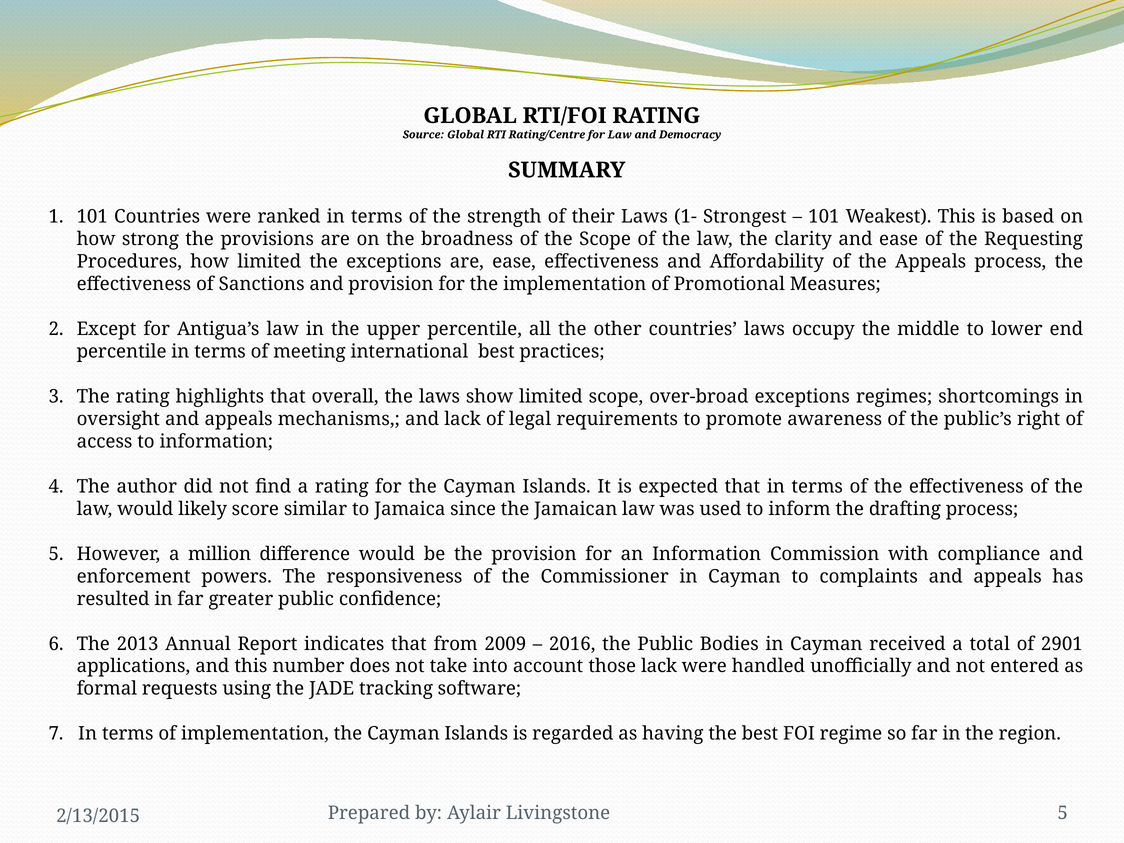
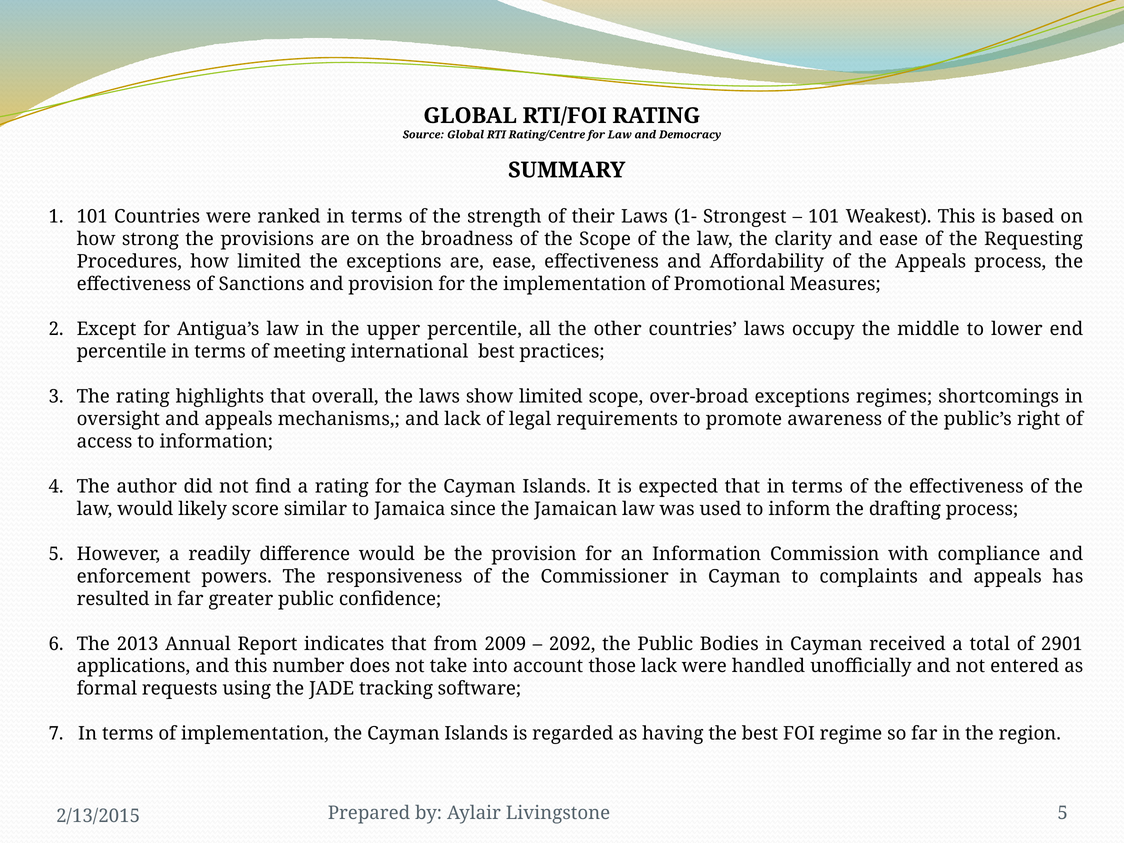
million: million -> readily
2016: 2016 -> 2092
